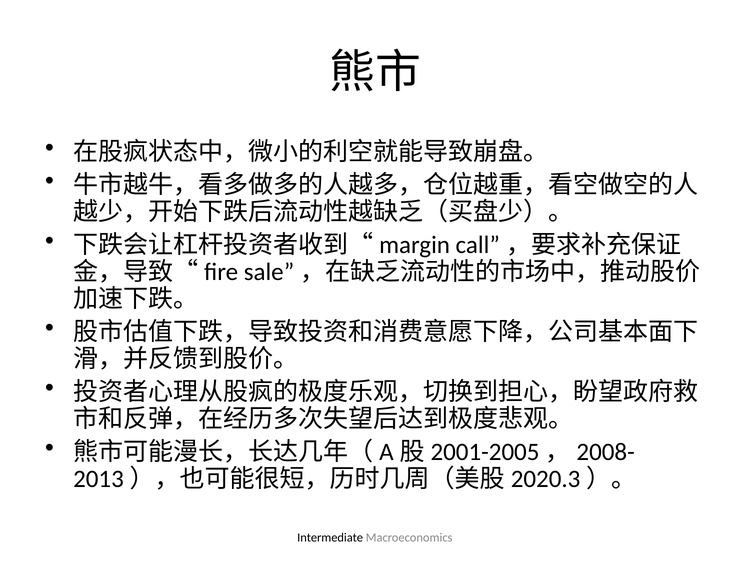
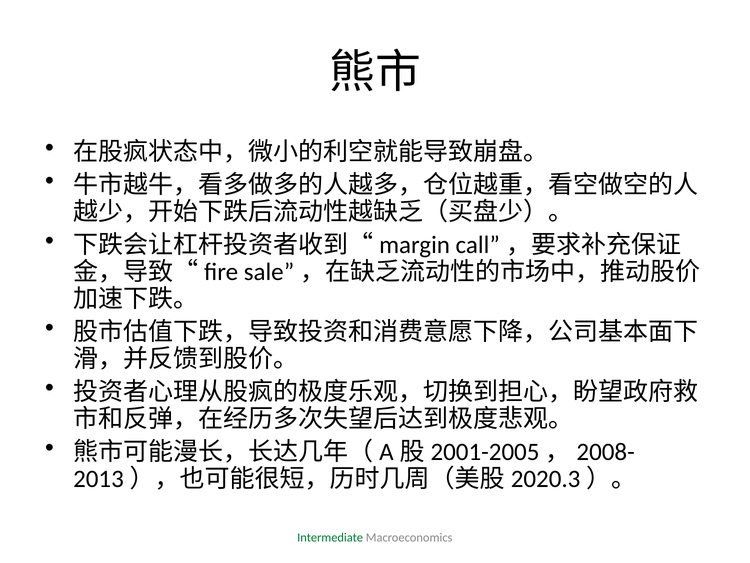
Intermediate colour: black -> green
